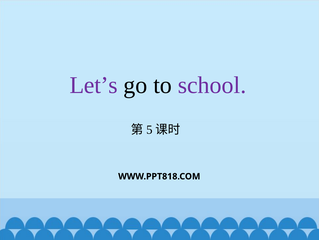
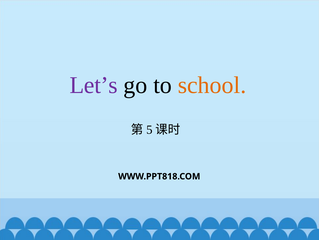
school colour: purple -> orange
